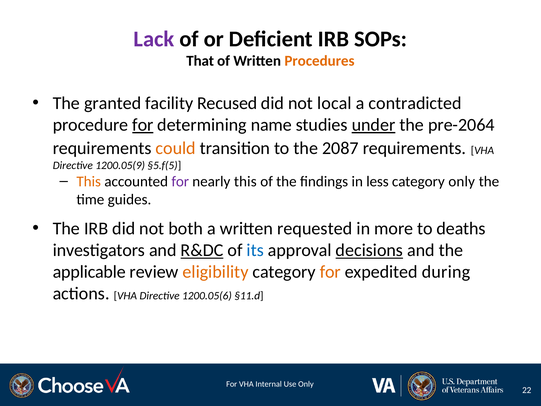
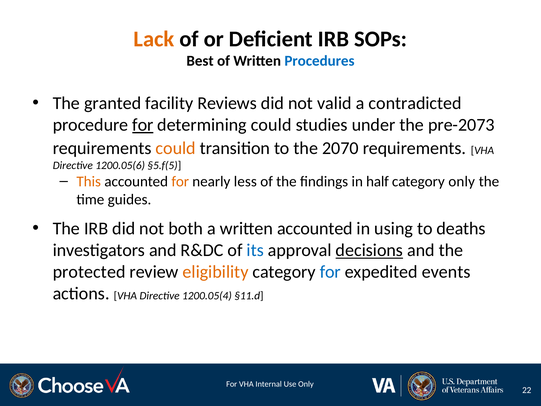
Lack colour: purple -> orange
That: That -> Best
Procedures colour: orange -> blue
Recused: Recused -> Reviews
local: local -> valid
determining name: name -> could
under underline: present -> none
pre-2064: pre-2064 -> pre-2073
2087: 2087 -> 2070
1200.05(9: 1200.05(9 -> 1200.05(6
for at (180, 181) colour: purple -> orange
nearly this: this -> less
less: less -> half
written requested: requested -> accounted
more: more -> using
R&DC underline: present -> none
applicable: applicable -> protected
for at (330, 272) colour: orange -> blue
during: during -> events
1200.05(6: 1200.05(6 -> 1200.05(4
